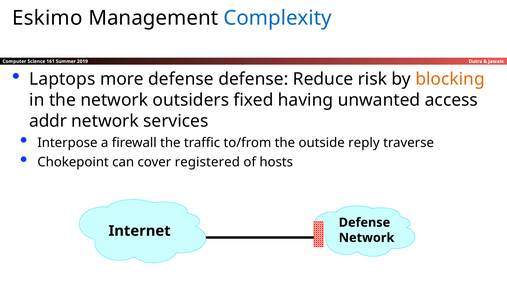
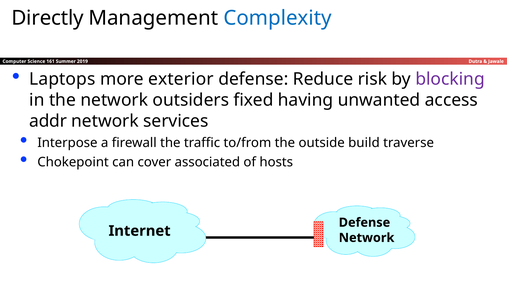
Eskimo: Eskimo -> Directly
more defense: defense -> exterior
blocking colour: orange -> purple
reply: reply -> build
registered: registered -> associated
